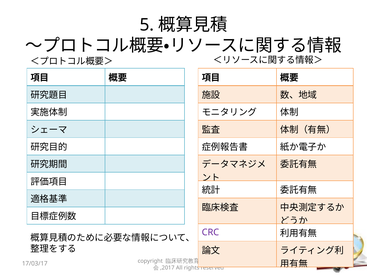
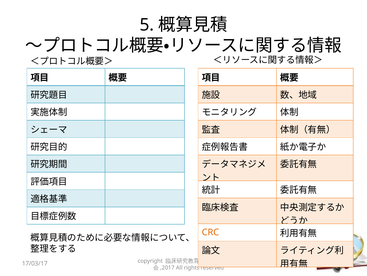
CRC colour: purple -> orange
